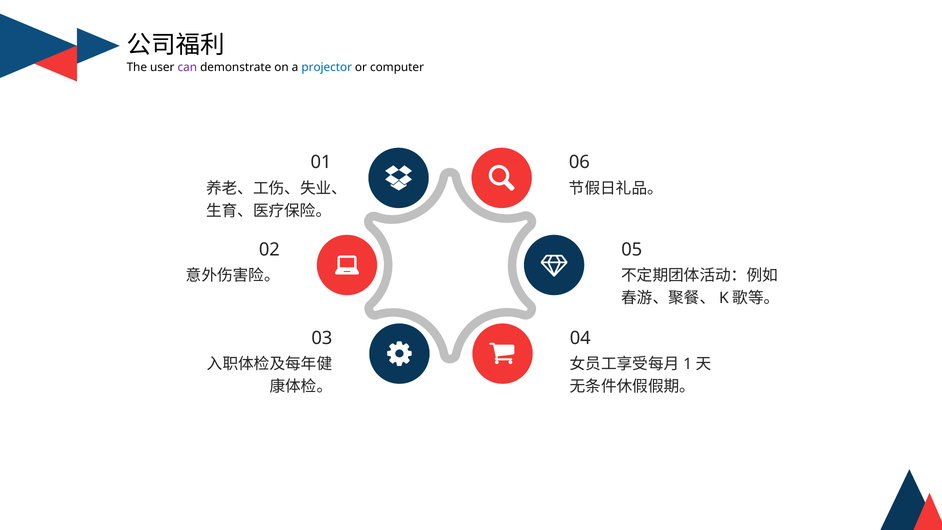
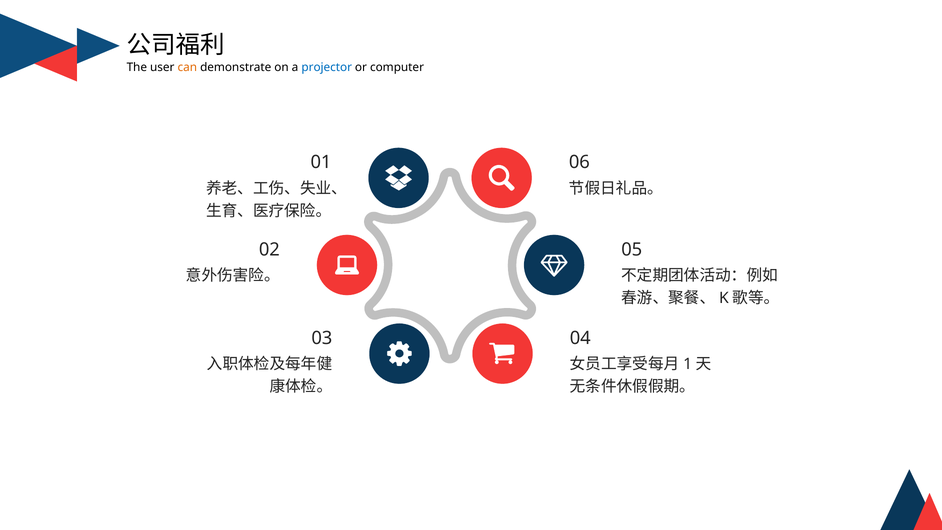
can colour: purple -> orange
